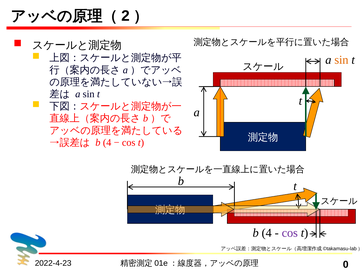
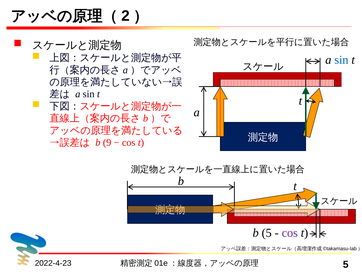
sin at (341, 60) colour: orange -> blue
4 at (107, 142): 4 -> 9
4 at (267, 232): 4 -> 5
0 at (346, 264): 0 -> 5
